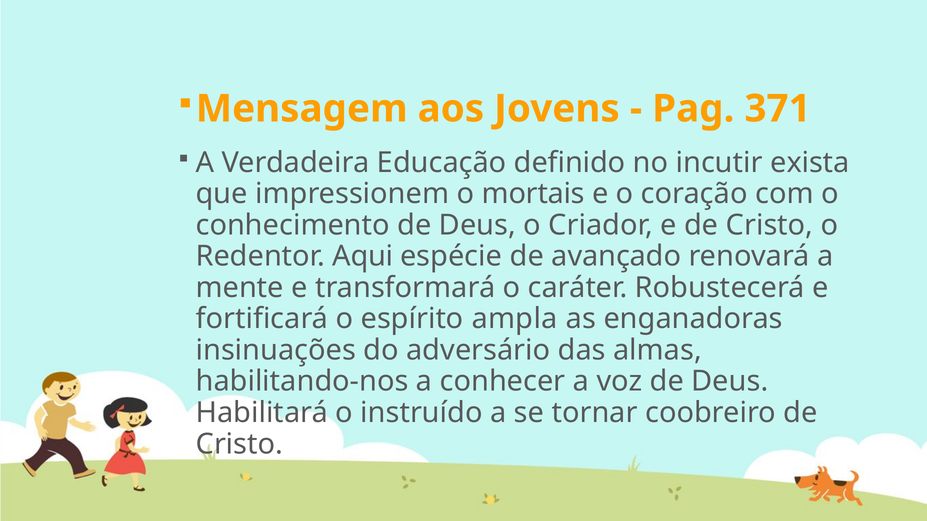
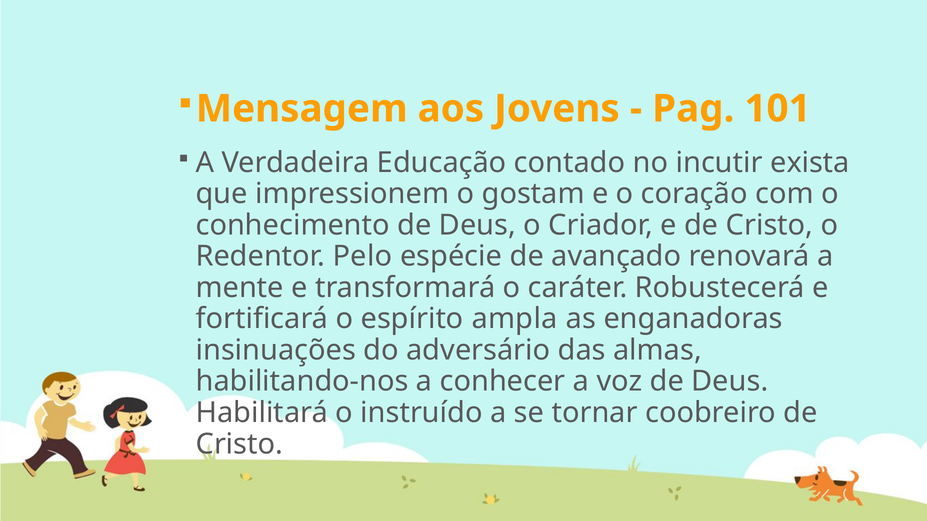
371: 371 -> 101
definido: definido -> contado
mortais: mortais -> gostam
Aqui: Aqui -> Pelo
